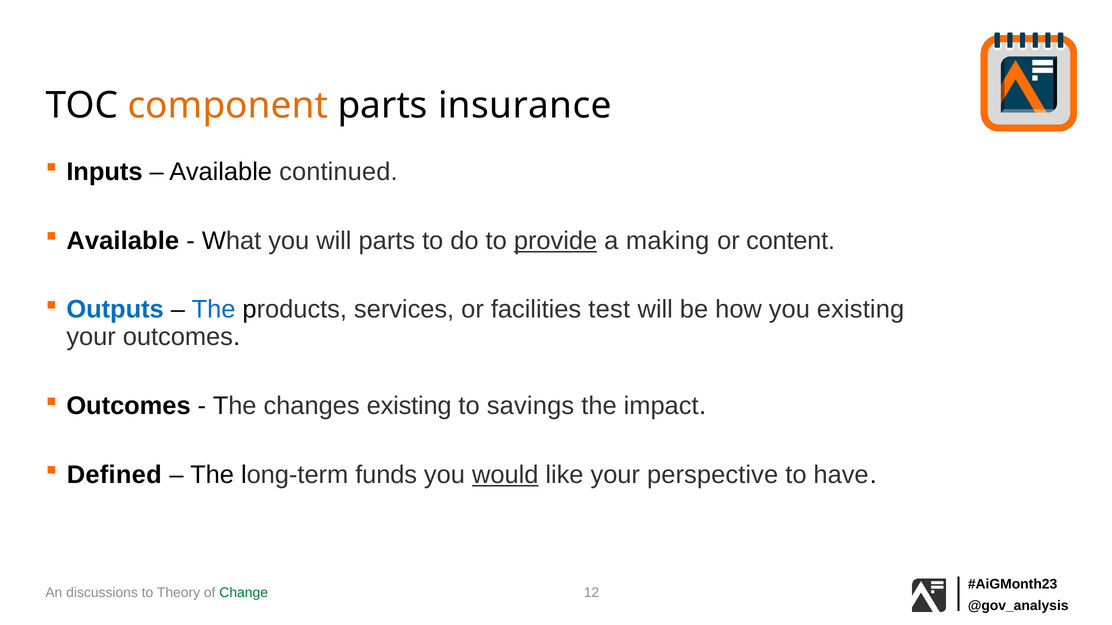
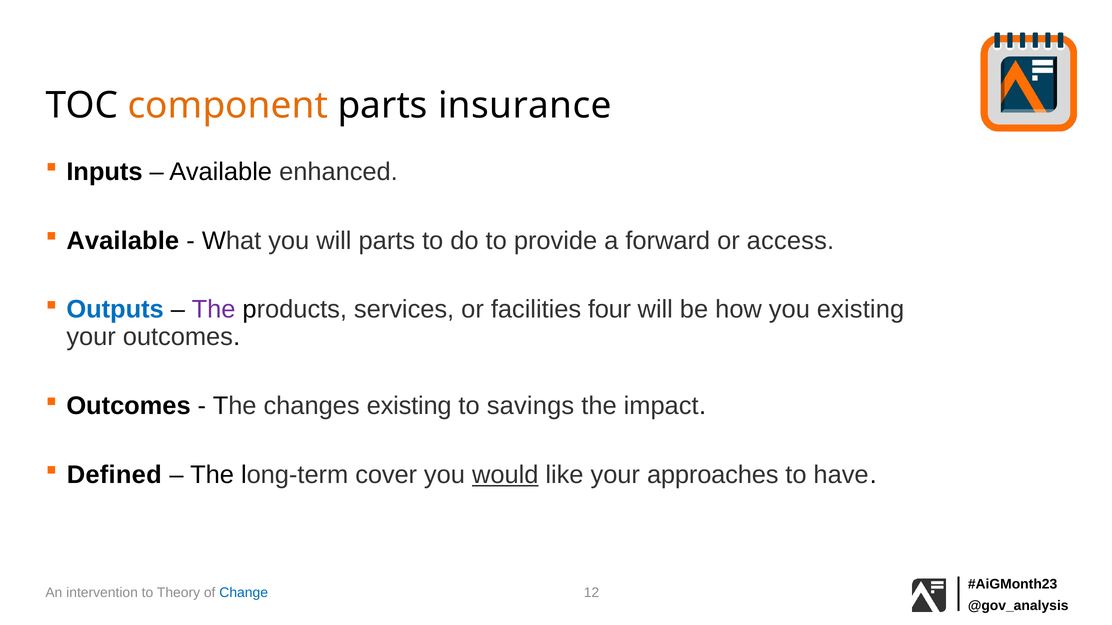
continued: continued -> enhanced
provide underline: present -> none
making: making -> forward
content: content -> access
The at (214, 310) colour: blue -> purple
test: test -> four
funds: funds -> cover
perspective: perspective -> approaches
discussions: discussions -> intervention
Change colour: green -> blue
